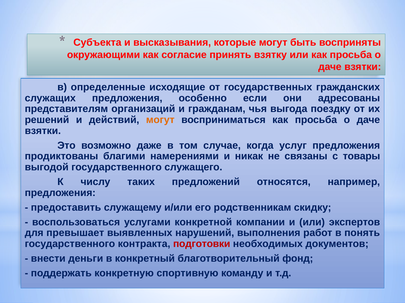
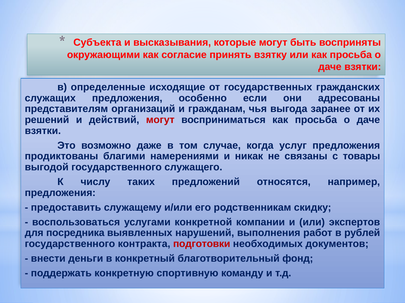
поездку: поездку -> заранее
могут at (160, 120) colour: orange -> red
превышает: превышает -> посредника
понять: понять -> рублей
